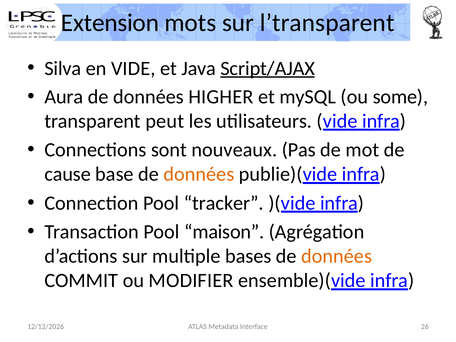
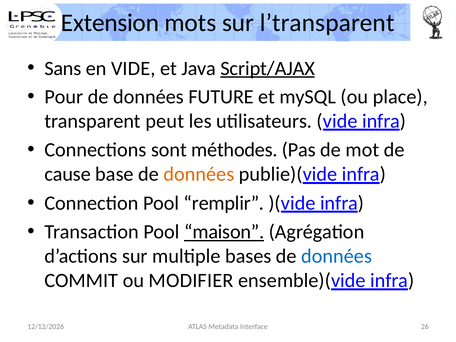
Silva: Silva -> Sans
Aura: Aura -> Pour
HIGHER: HIGHER -> FUTURE
some: some -> place
nouveaux: nouveaux -> méthodes
tracker: tracker -> remplir
maison underline: none -> present
données at (337, 256) colour: orange -> blue
